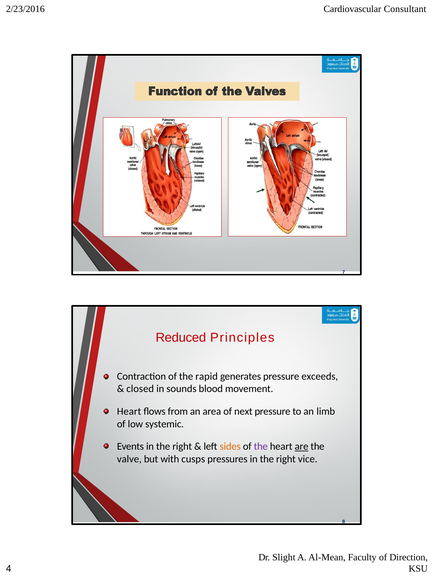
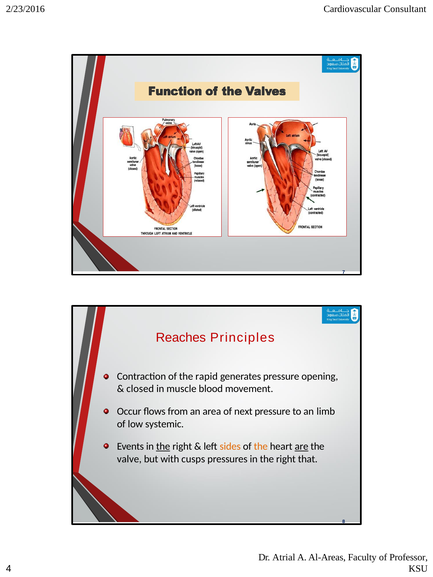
Reduced: Reduced -> Reaches
exceeds: exceeds -> opening
sounds: sounds -> muscle
Heart at (129, 412): Heart -> Occur
the at (163, 447) underline: none -> present
the at (261, 447) colour: purple -> orange
vice: vice -> that
Slight: Slight -> Atrial
Al-Mean: Al-Mean -> Al-Areas
Direction: Direction -> Professor
